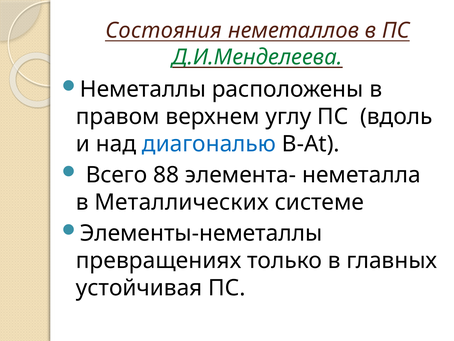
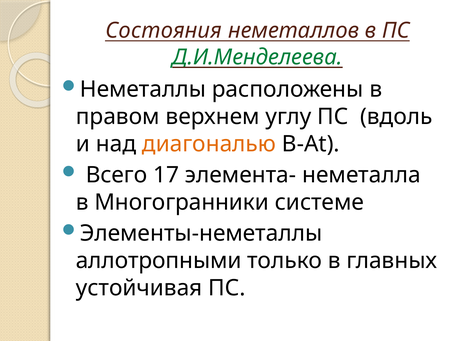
диагональю colour: blue -> orange
88: 88 -> 17
Металлических: Металлических -> Многогранники
превращениях: превращениях -> аллотропными
